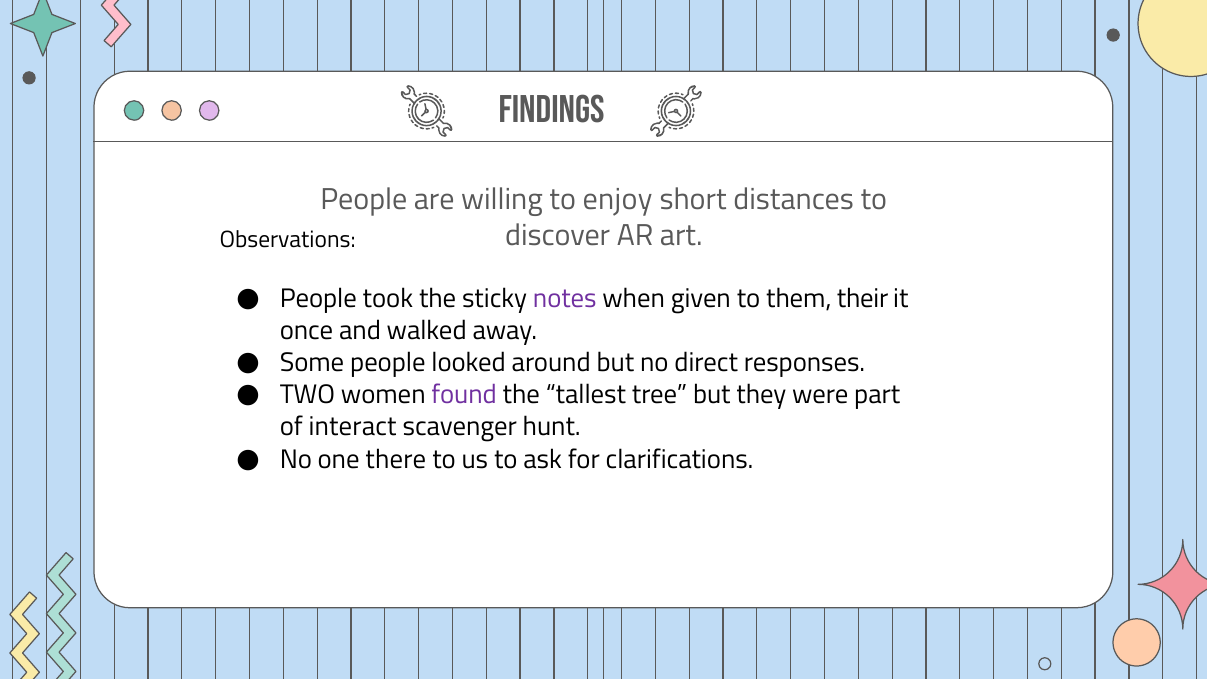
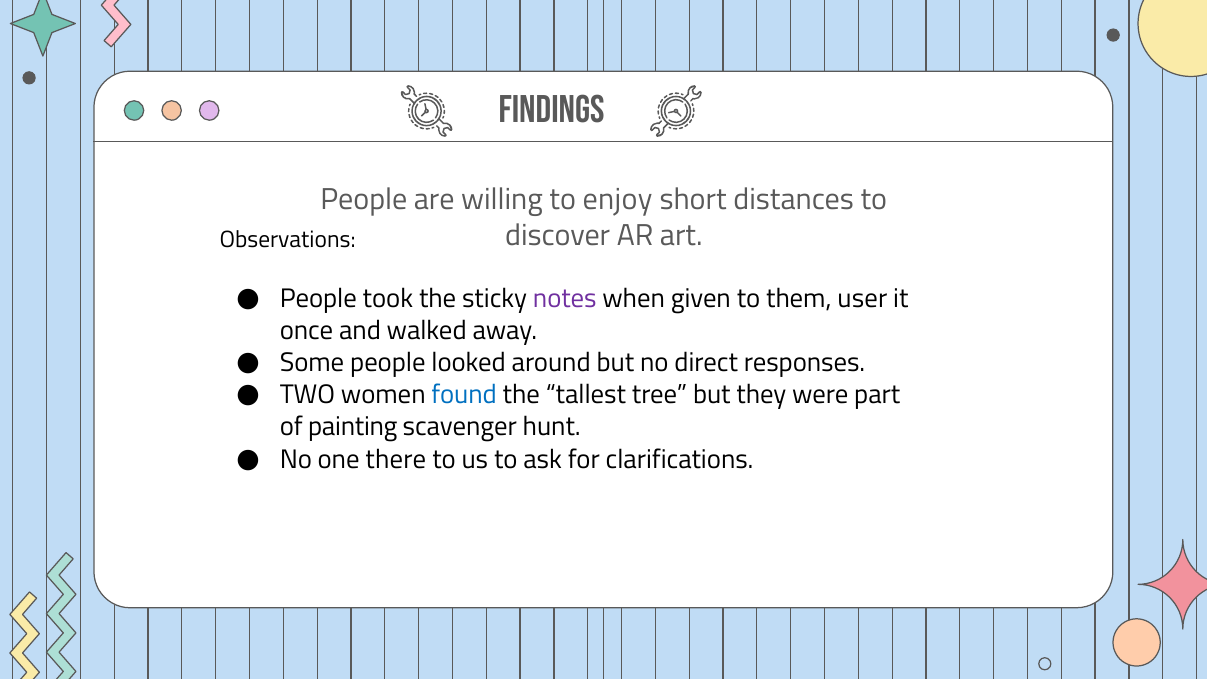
their: their -> user
found colour: purple -> blue
interact: interact -> painting
